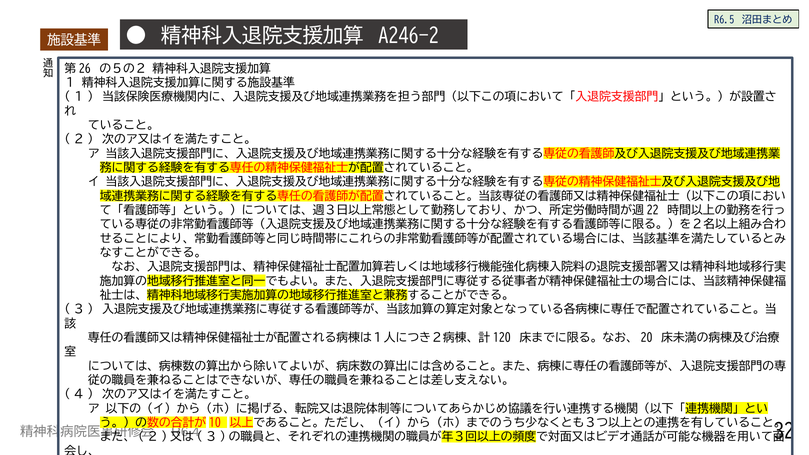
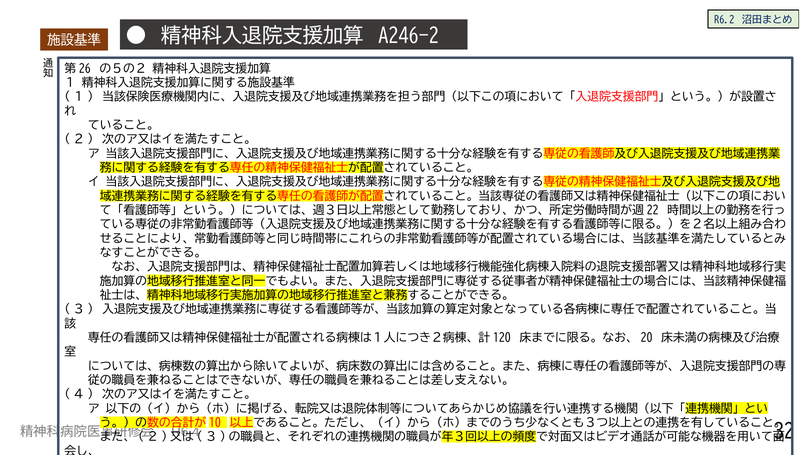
R6.5: R6.5 -> R6.2
